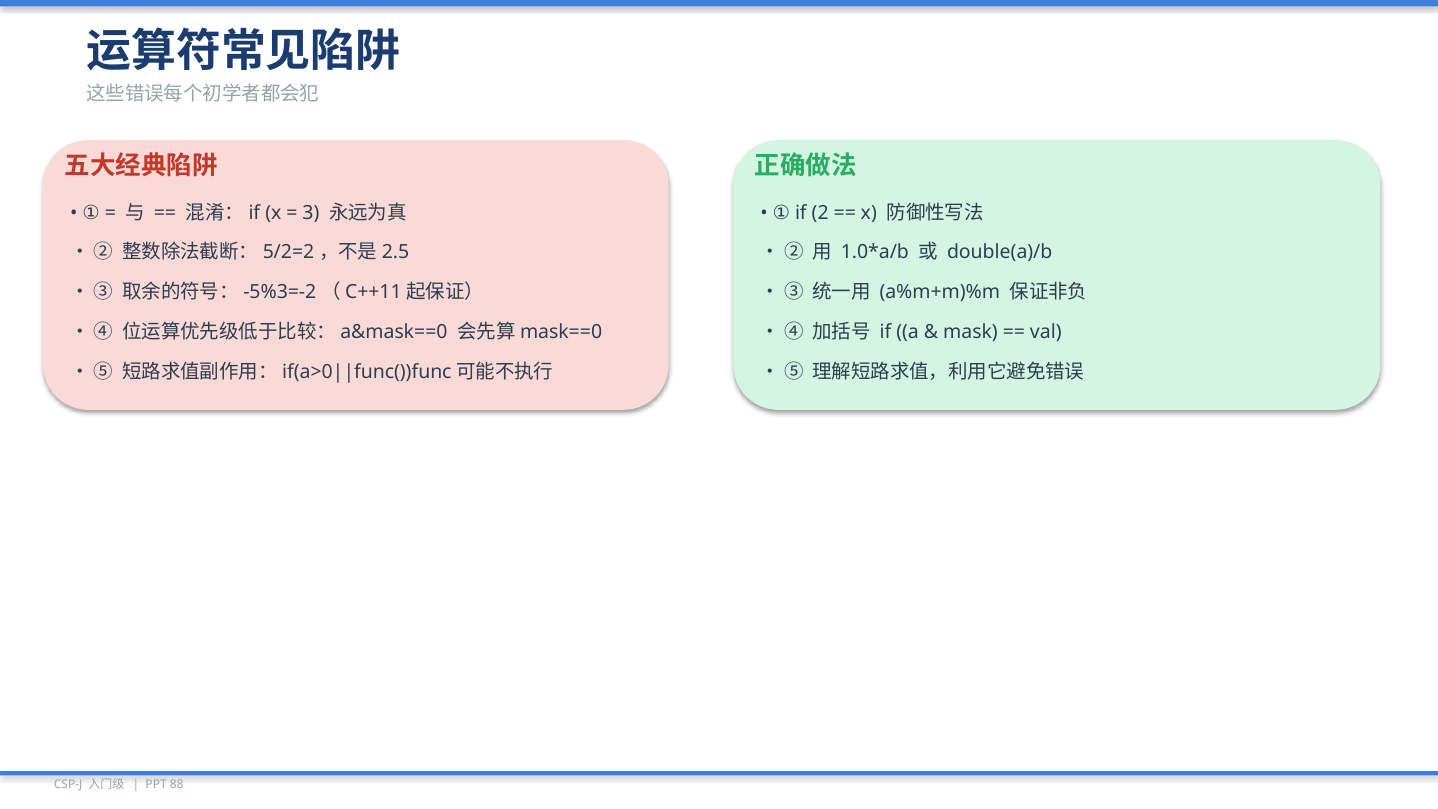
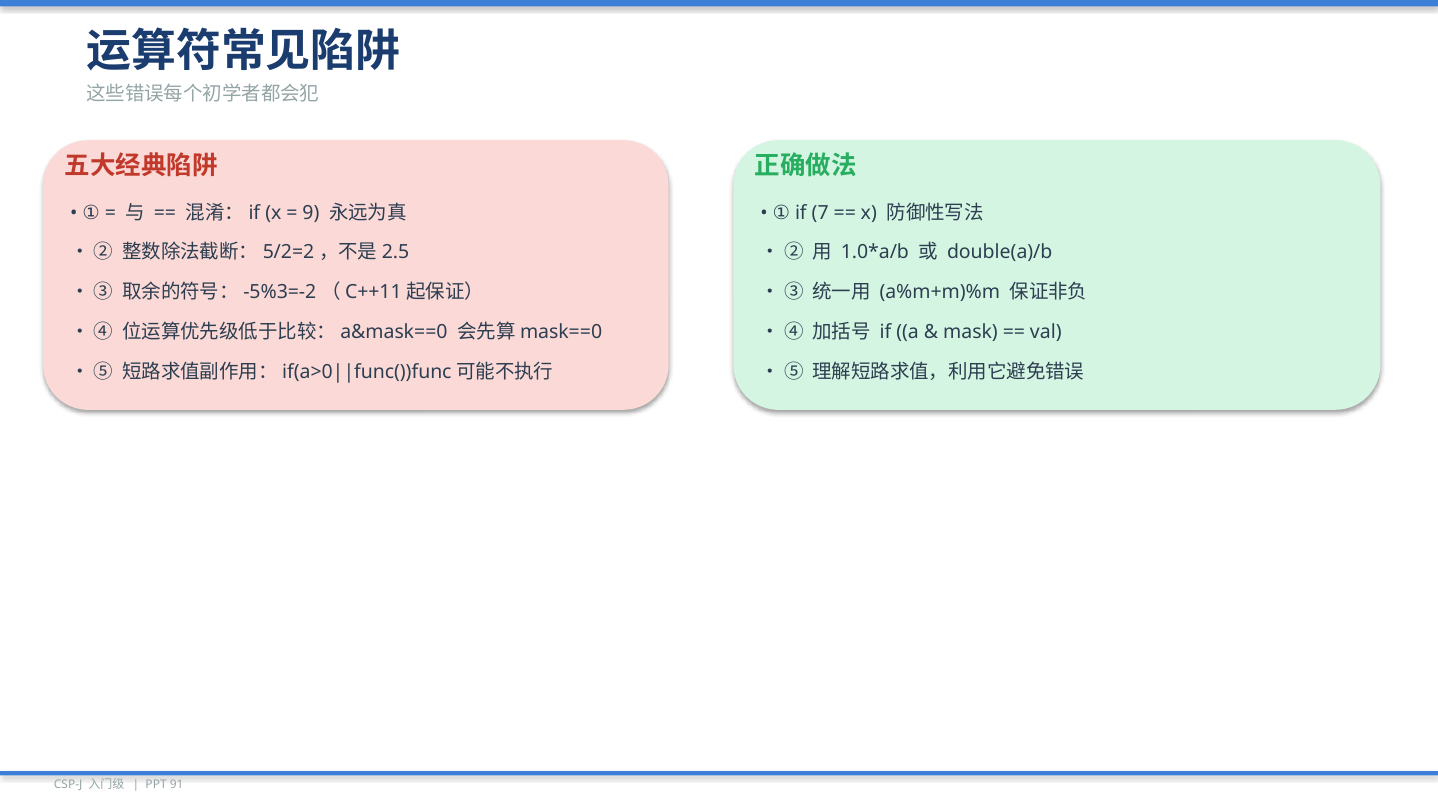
3: 3 -> 9
2: 2 -> 7
88: 88 -> 91
